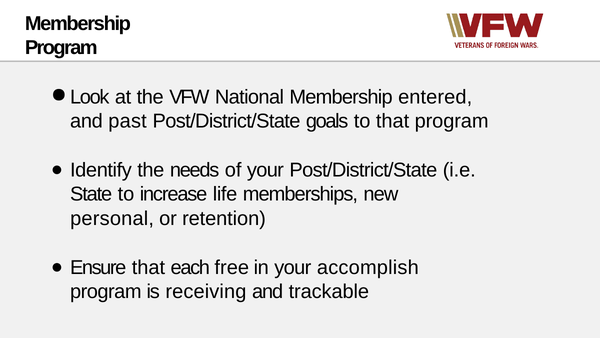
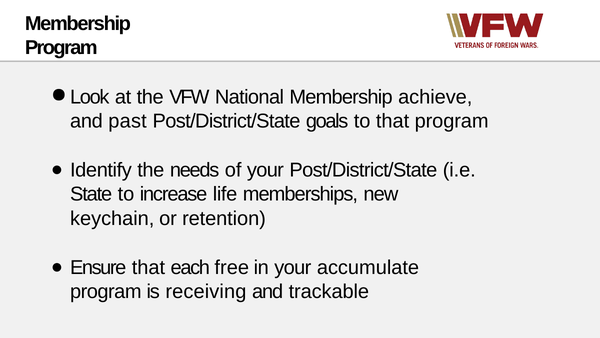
entered: entered -> achieve
personal: personal -> keychain
accomplish: accomplish -> accumulate
